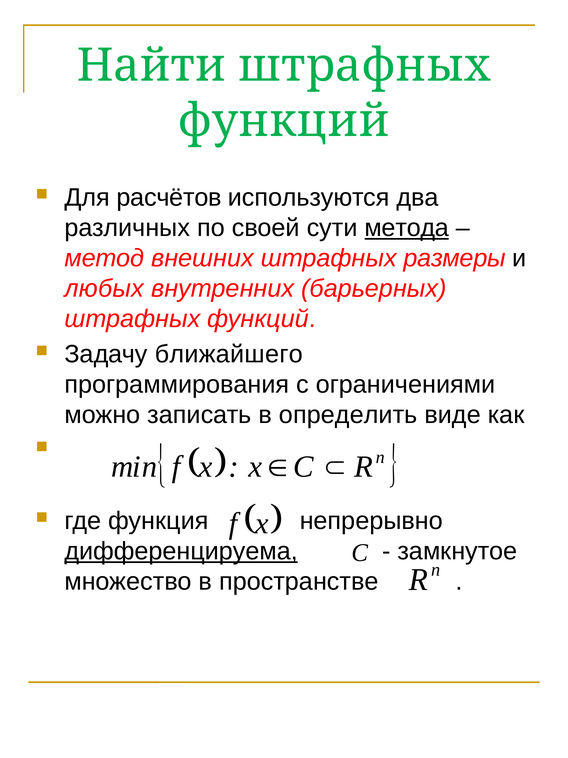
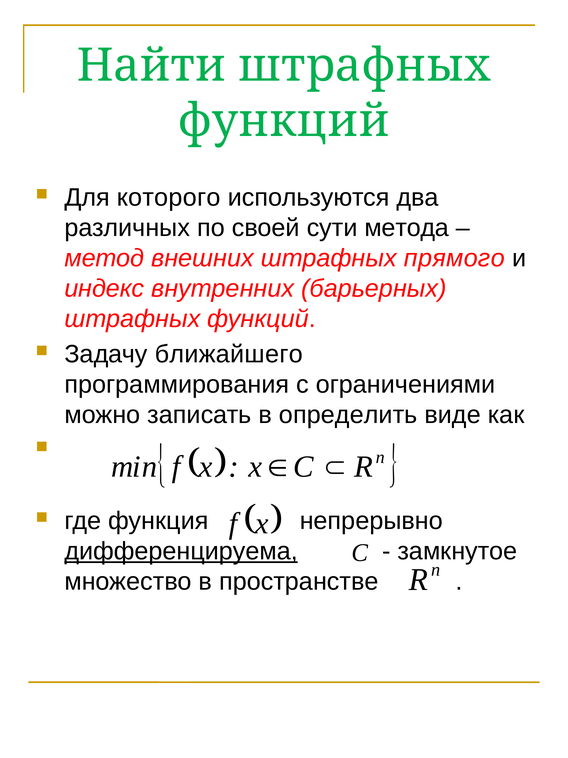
расчётов: расчётов -> которого
метода underline: present -> none
размеры: размеры -> прямого
любых: любых -> индекс
